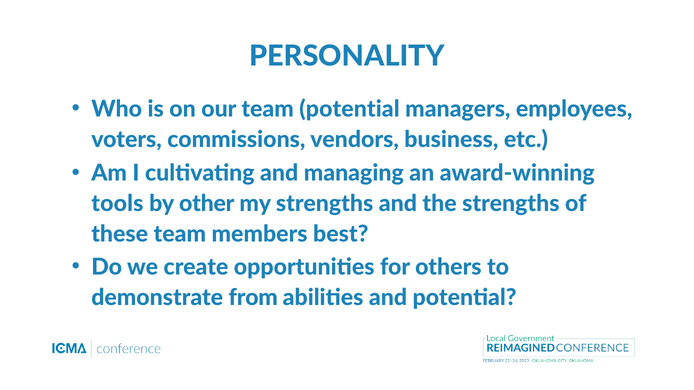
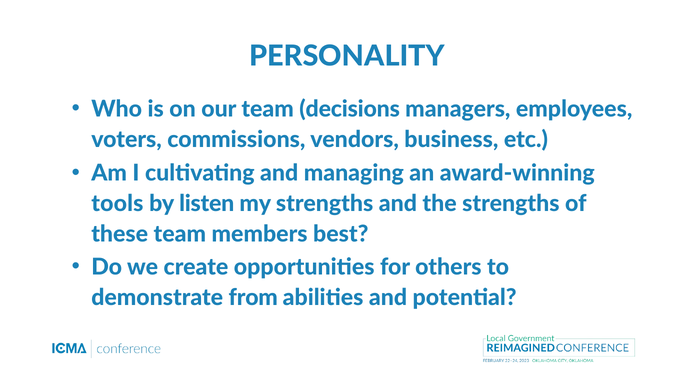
team potential: potential -> decisions
other: other -> listen
